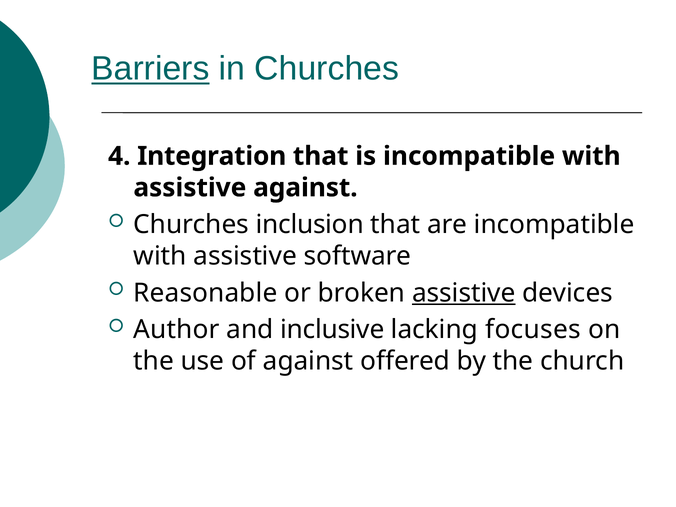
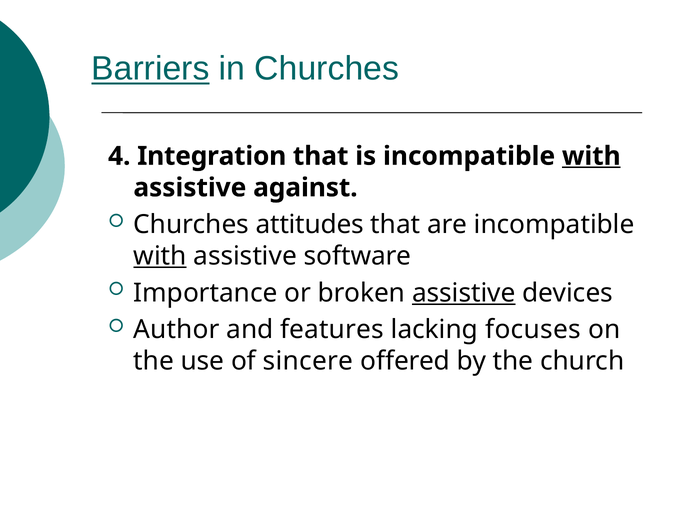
with at (591, 156) underline: none -> present
inclusion: inclusion -> attitudes
with at (160, 256) underline: none -> present
Reasonable: Reasonable -> Importance
inclusive: inclusive -> features
of against: against -> sincere
